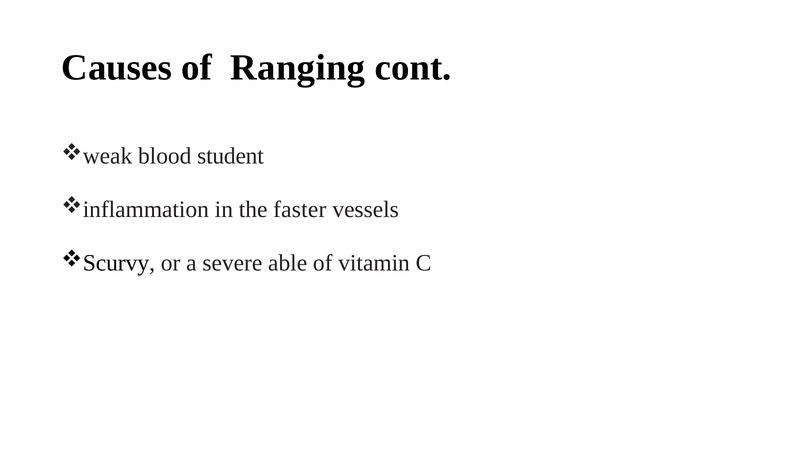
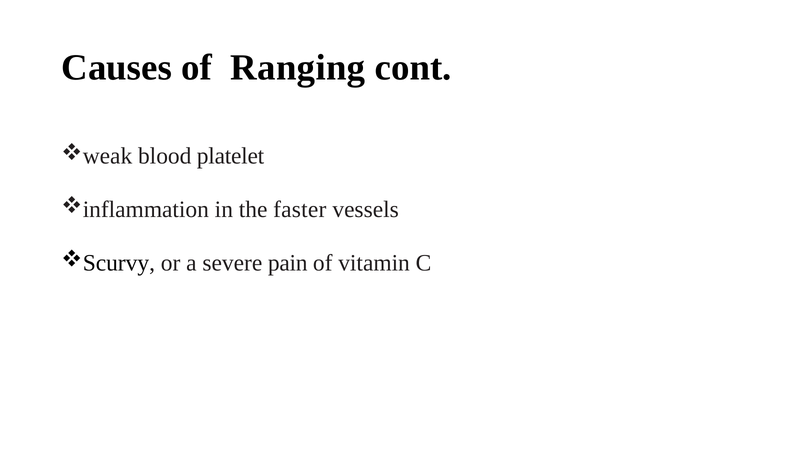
student: student -> platelet
able: able -> pain
